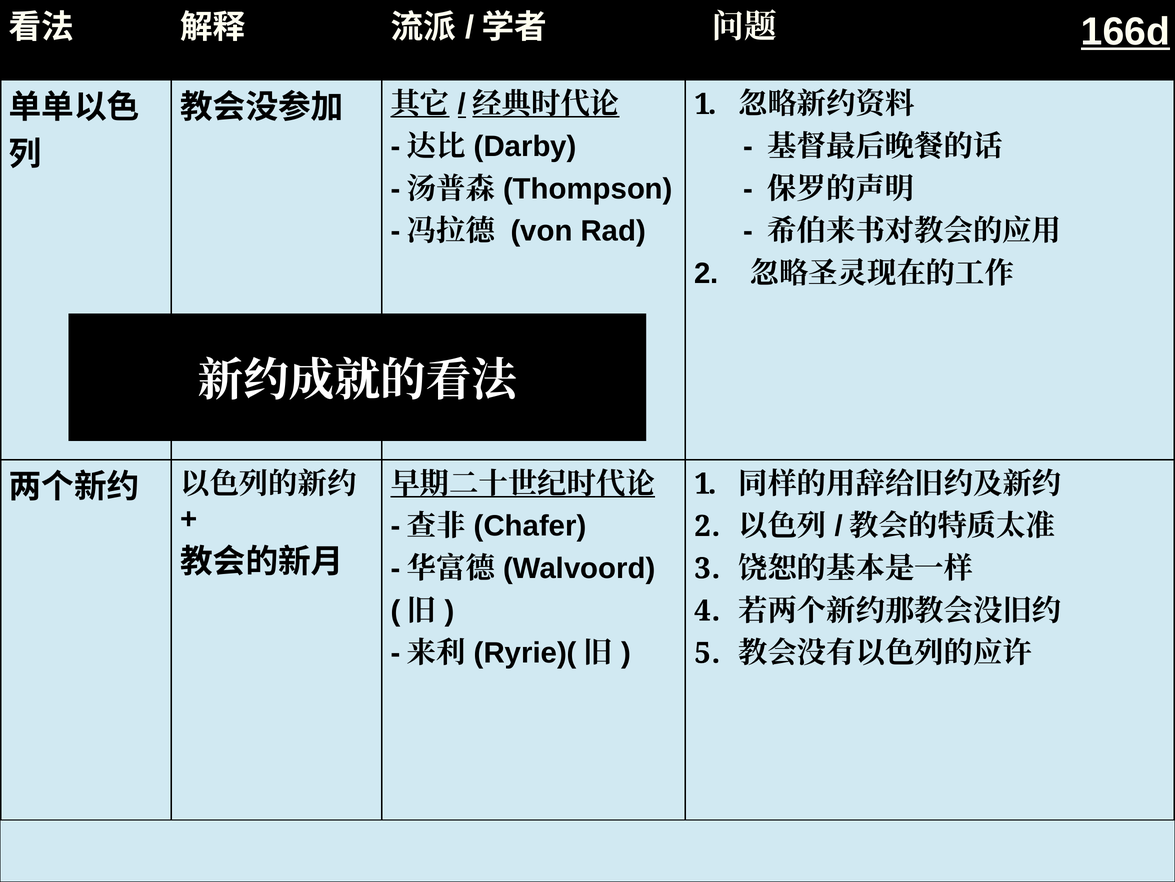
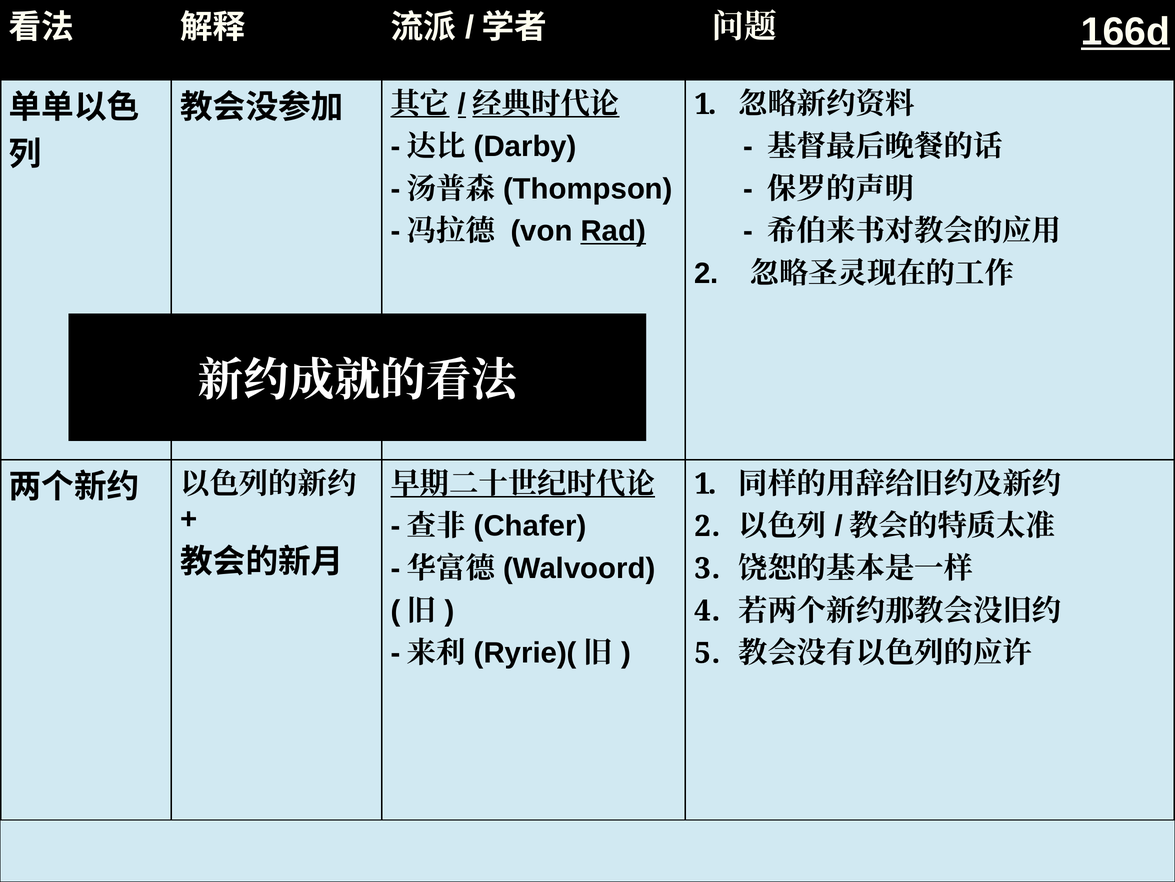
Rad underline: none -> present
